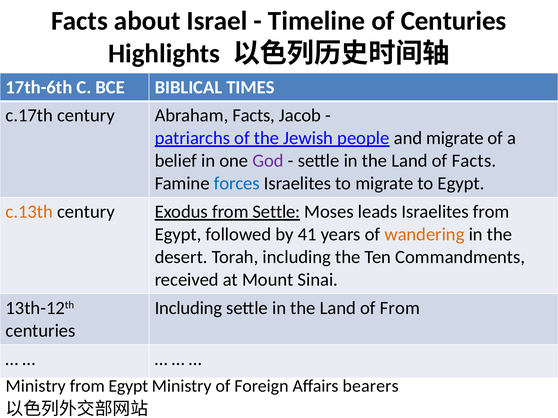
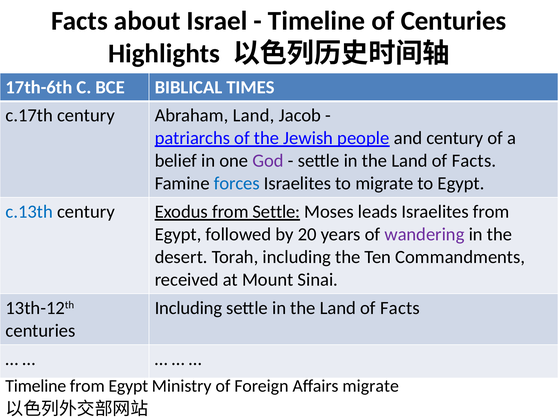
Abraham Facts: Facts -> Land
and migrate: migrate -> century
c.13th colour: orange -> blue
41: 41 -> 20
wandering colour: orange -> purple
From at (400, 308): From -> Facts
Ministry at (36, 387): Ministry -> Timeline
Affairs bearers: bearers -> migrate
